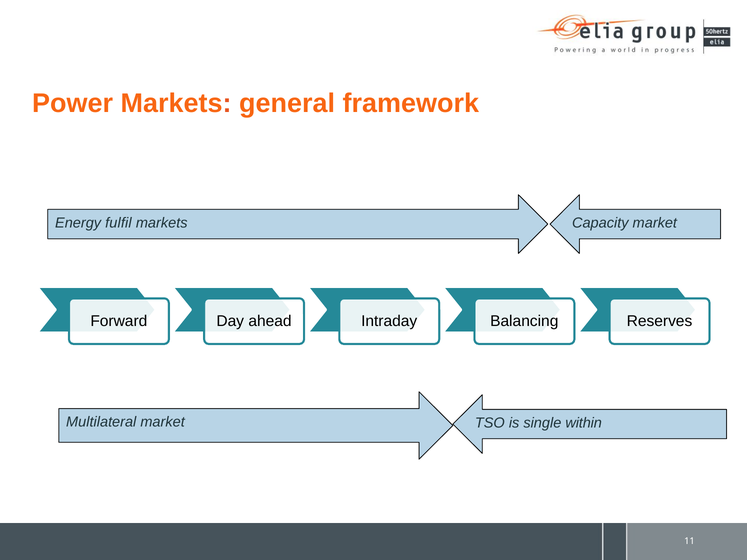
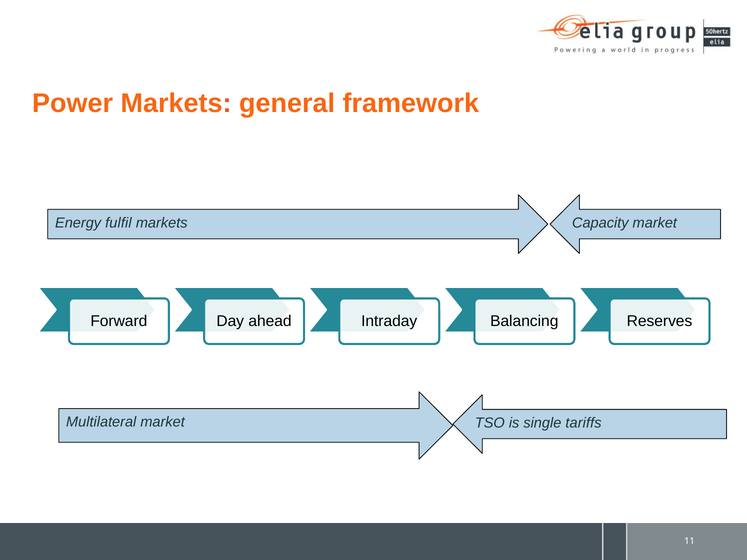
within: within -> tariffs
